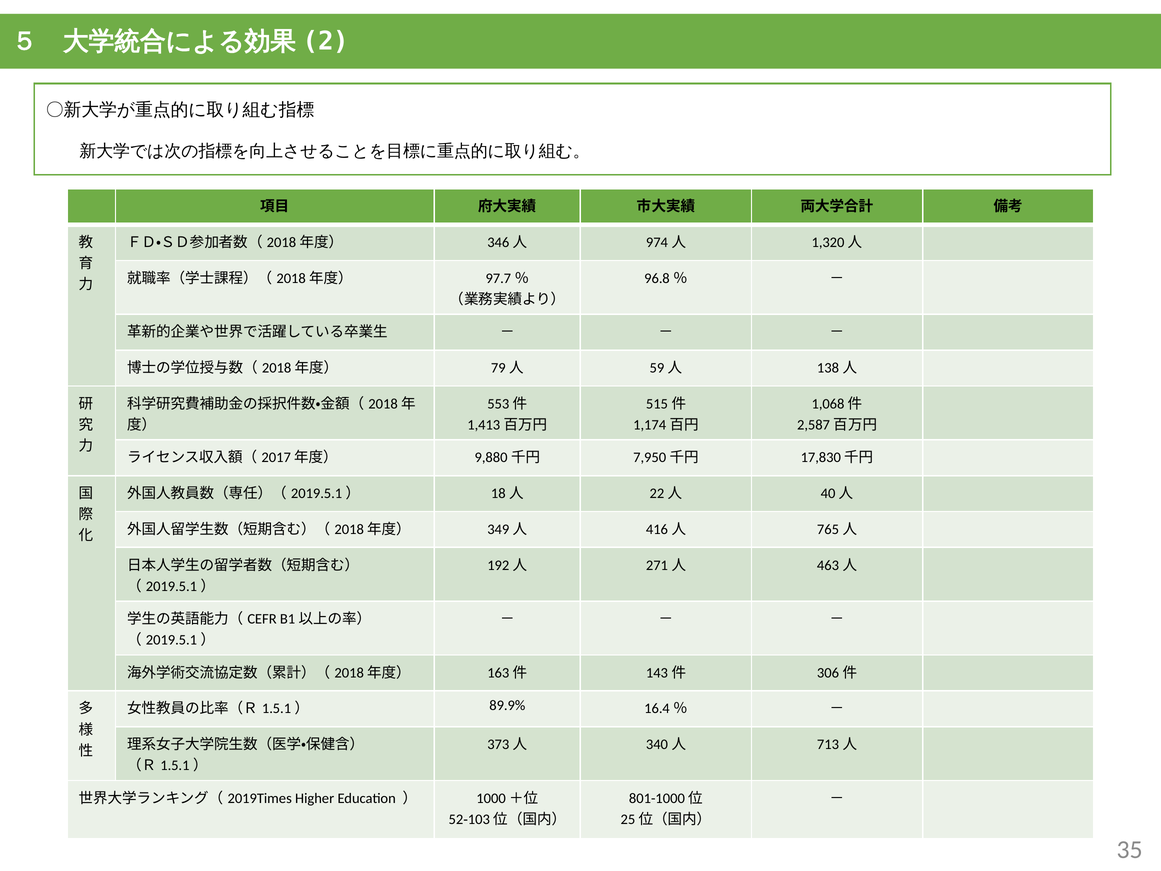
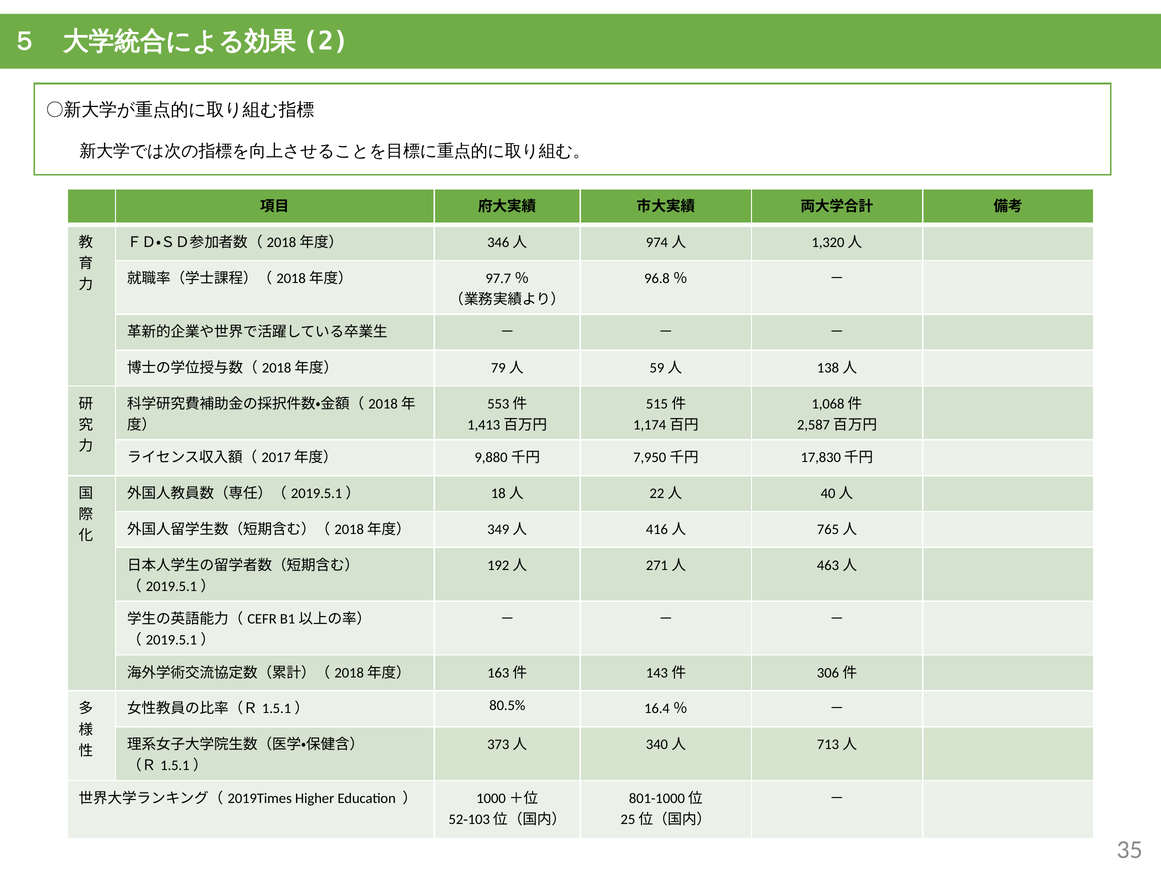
89.9%: 89.9% -> 80.5%
